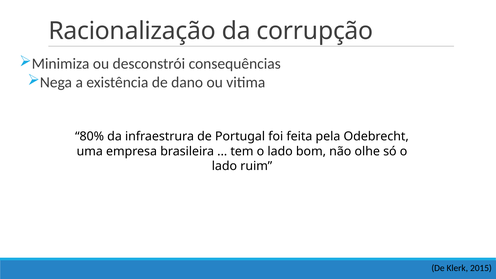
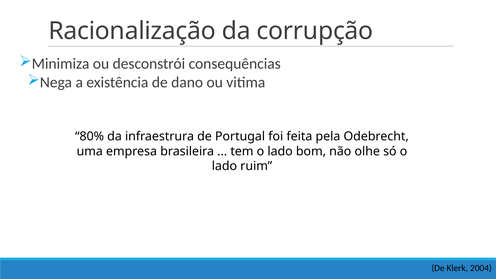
2015: 2015 -> 2004
